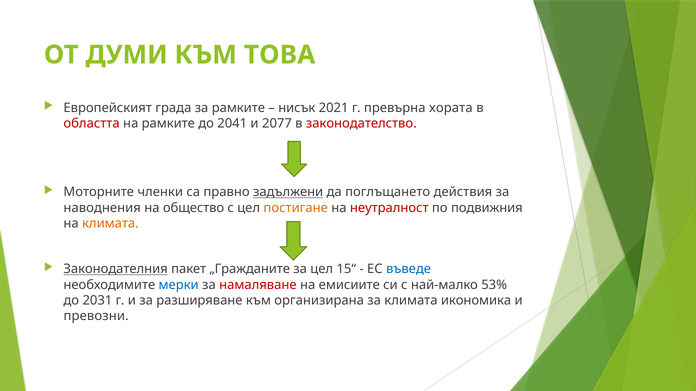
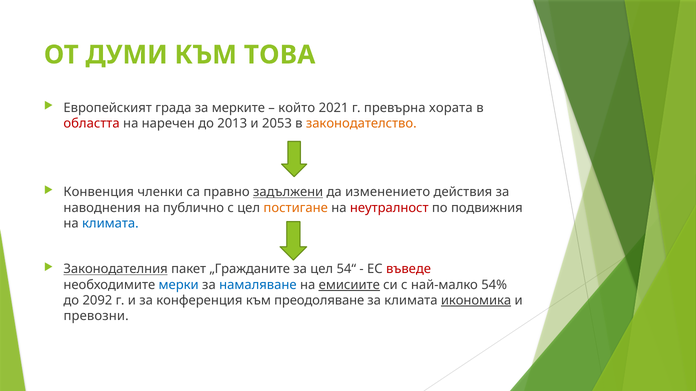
за рамките: рамките -> мерките
нисък: нисък -> който
на рамките: рамките -> наречен
2041: 2041 -> 2013
2077: 2077 -> 2053
законодателство colour: red -> orange
Моторните: Моторните -> Конвенция
поглъщането: поглъщането -> изменението
общество: общество -> публично
климата at (110, 224) colour: orange -> blue
15“: 15“ -> 54“
въведе colour: blue -> red
намаляване colour: red -> blue
емисиите underline: none -> present
53%: 53% -> 54%
2031: 2031 -> 2092
разширяване: разширяване -> конференция
организирана: организирана -> преодоляване
икономика underline: none -> present
